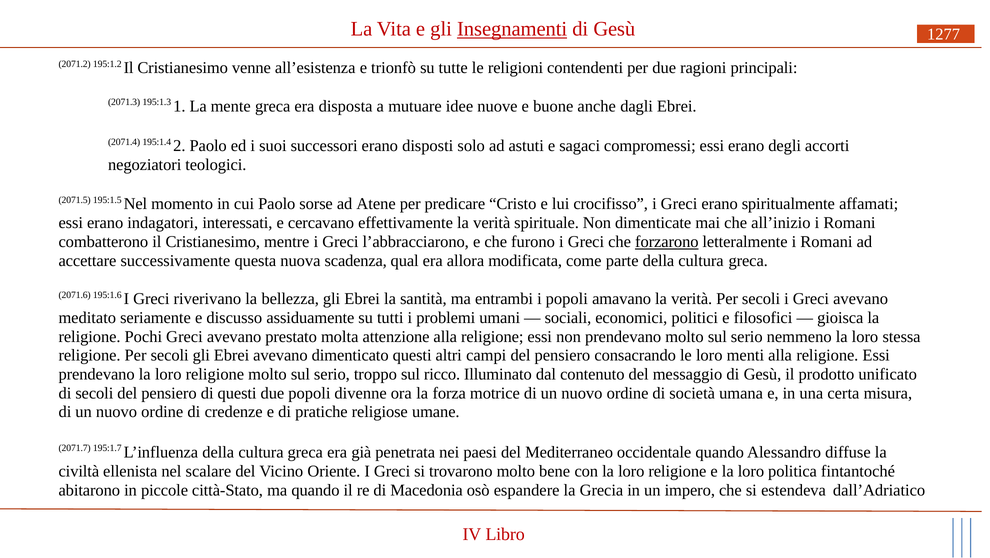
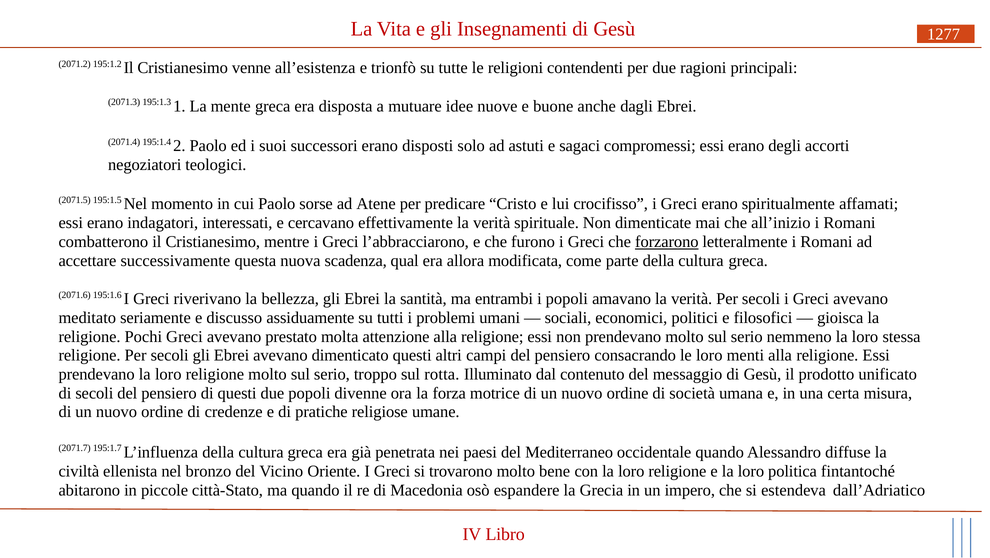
Insegnamenti underline: present -> none
ricco: ricco -> rotta
scalare: scalare -> bronzo
